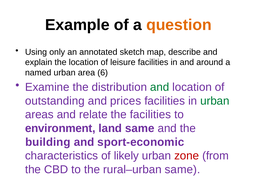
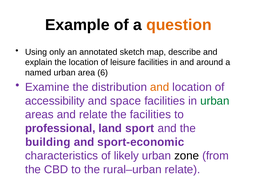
and at (160, 87) colour: green -> orange
outstanding: outstanding -> accessibility
prices: prices -> space
environment: environment -> professional
land same: same -> sport
zone colour: red -> black
rural–urban same: same -> relate
